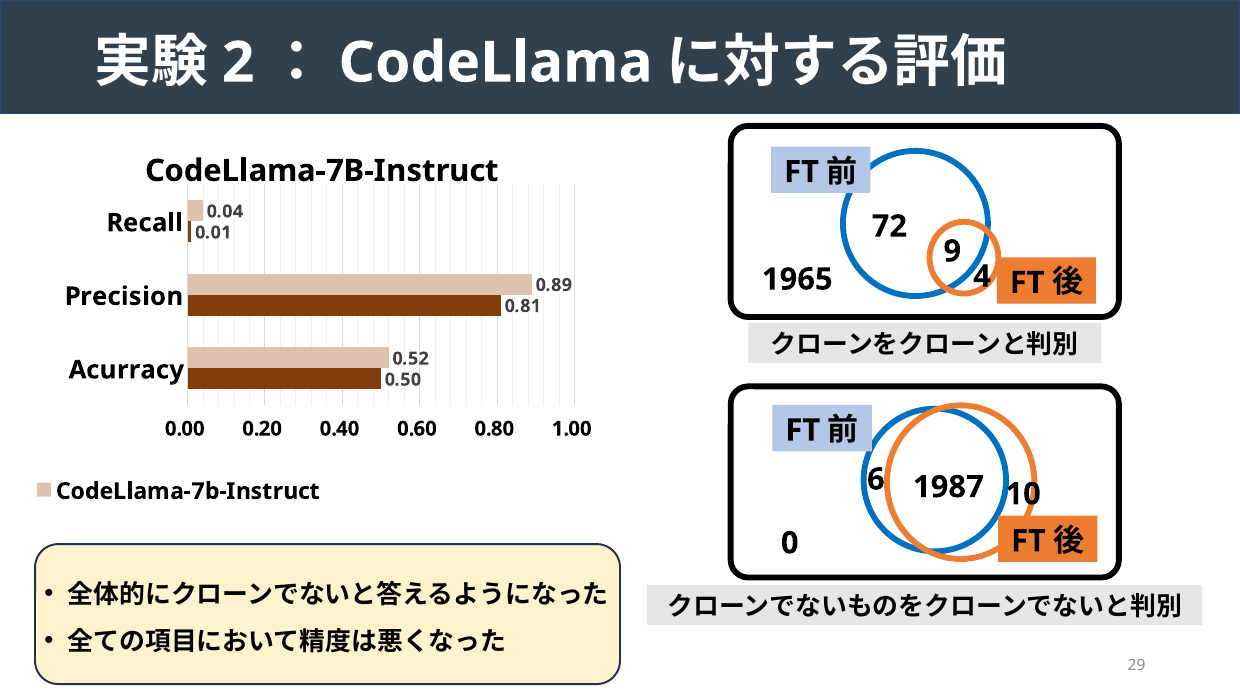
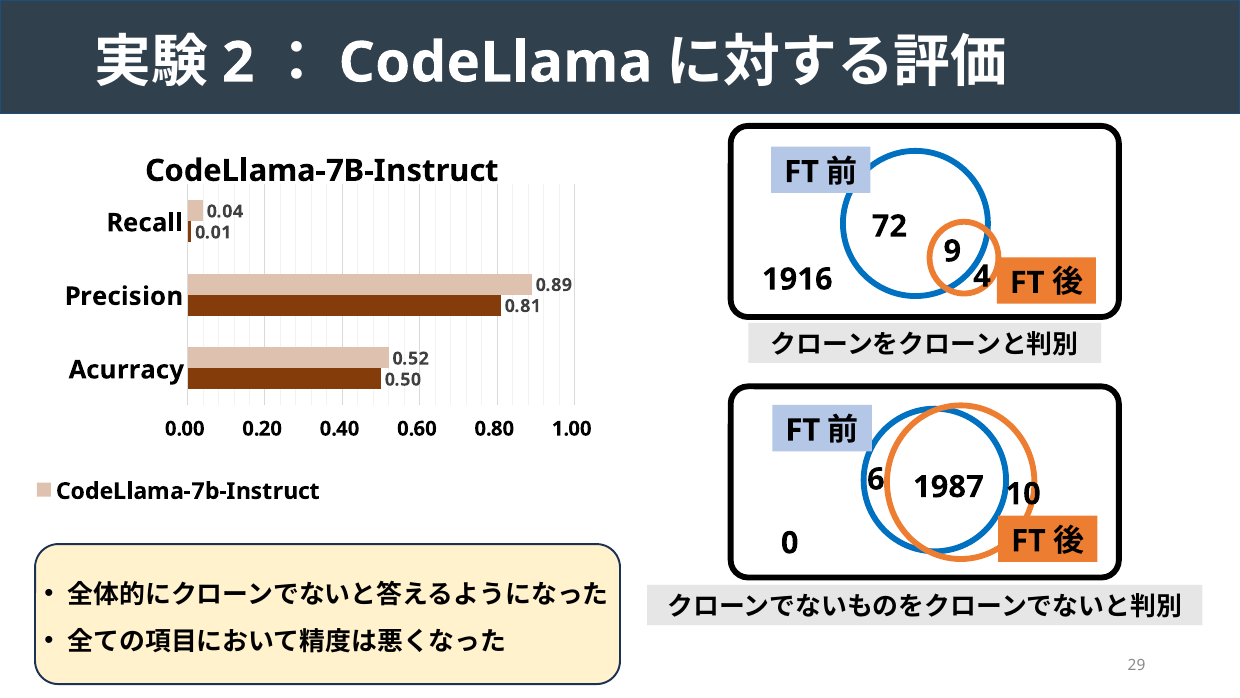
1965: 1965 -> 1916
